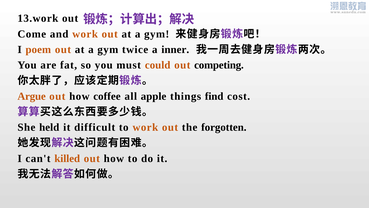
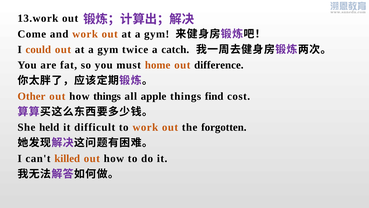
poem: poem -> could
inner: inner -> catch
could: could -> home
competing: competing -> difference
Argue: Argue -> Other
how coffee: coffee -> things
